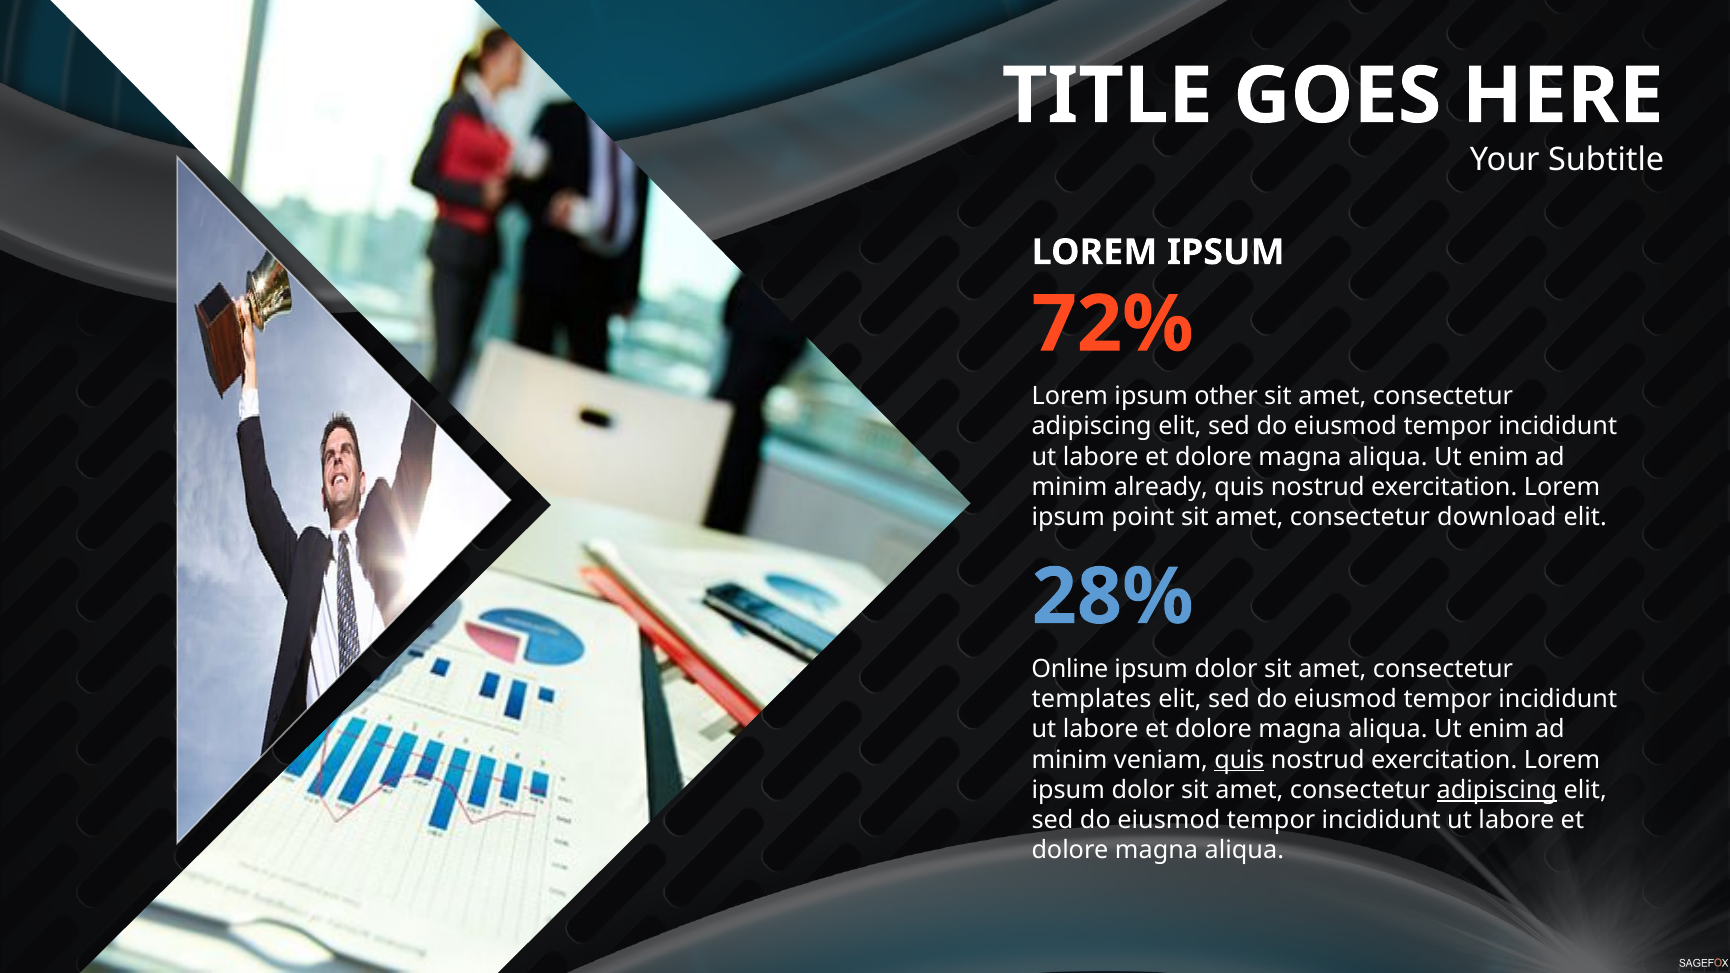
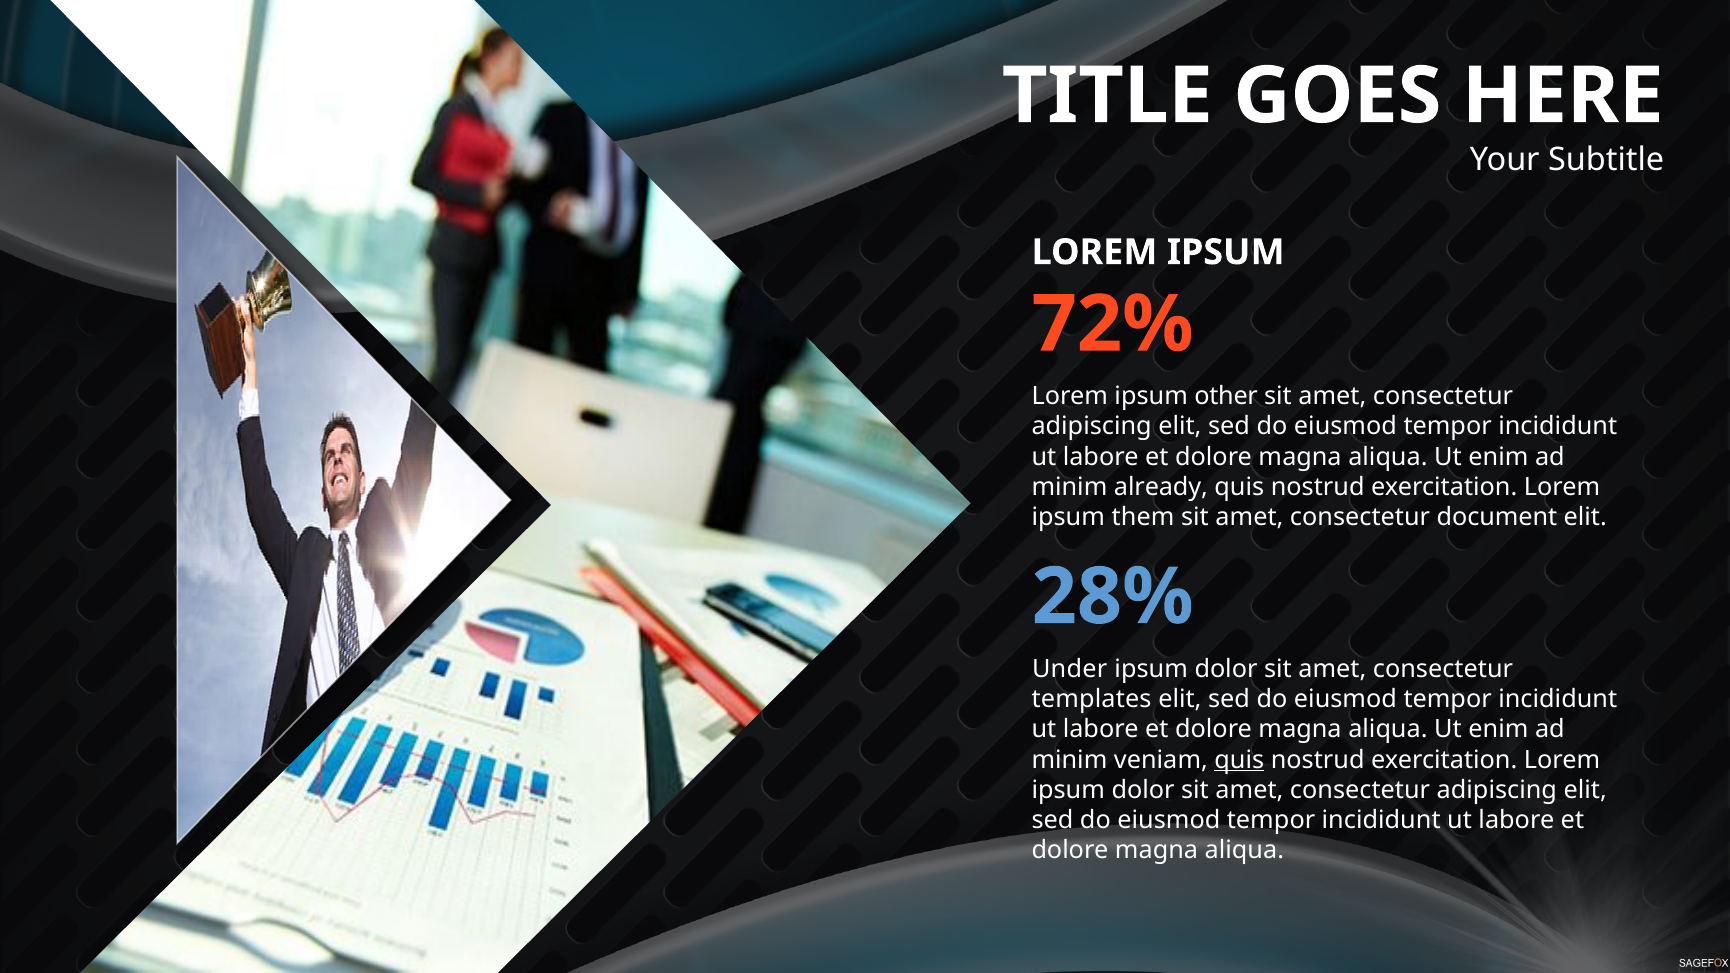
point: point -> them
download: download -> document
Online: Online -> Under
adipiscing at (1497, 790) underline: present -> none
